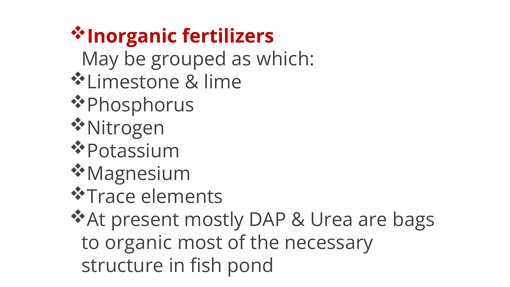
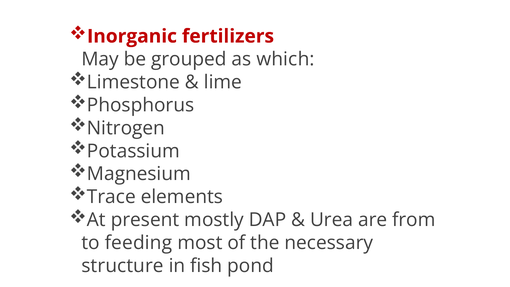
bags: bags -> from
organic: organic -> feeding
